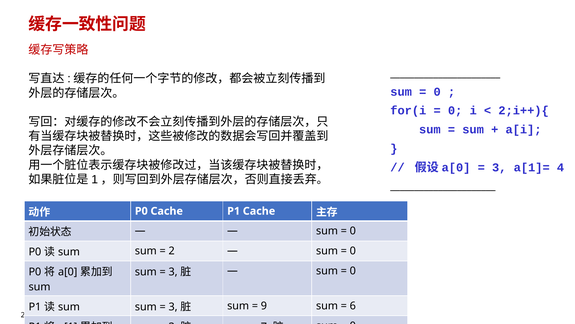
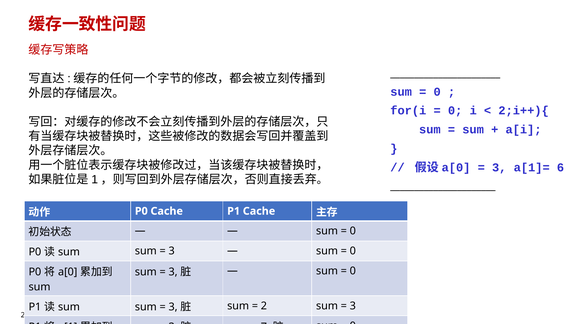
4: 4 -> 6
2 at (172, 251): 2 -> 3
9: 9 -> 2
6 at (353, 305): 6 -> 3
